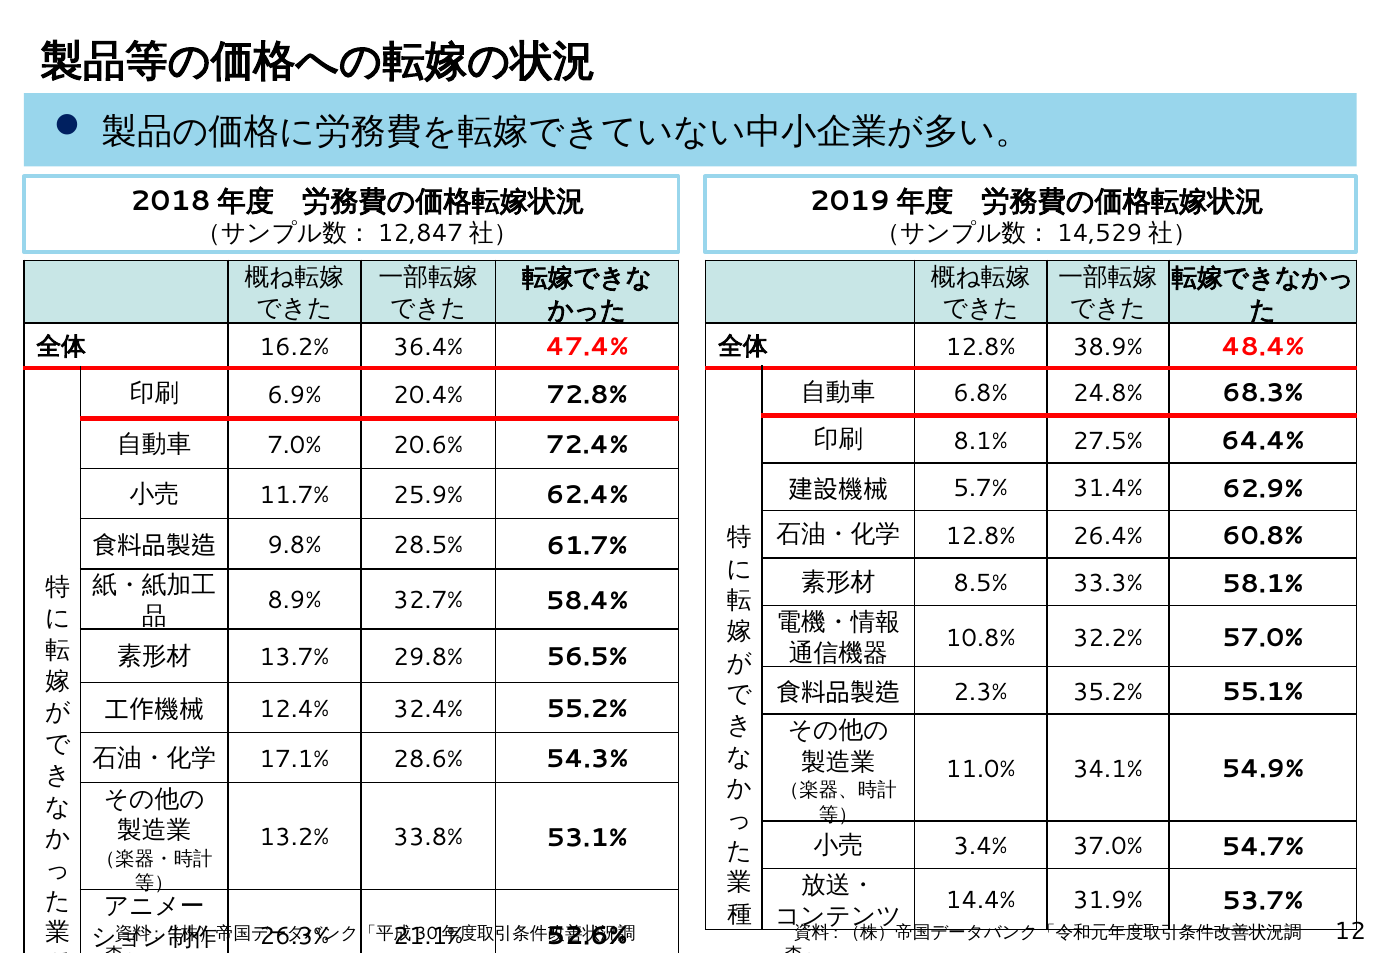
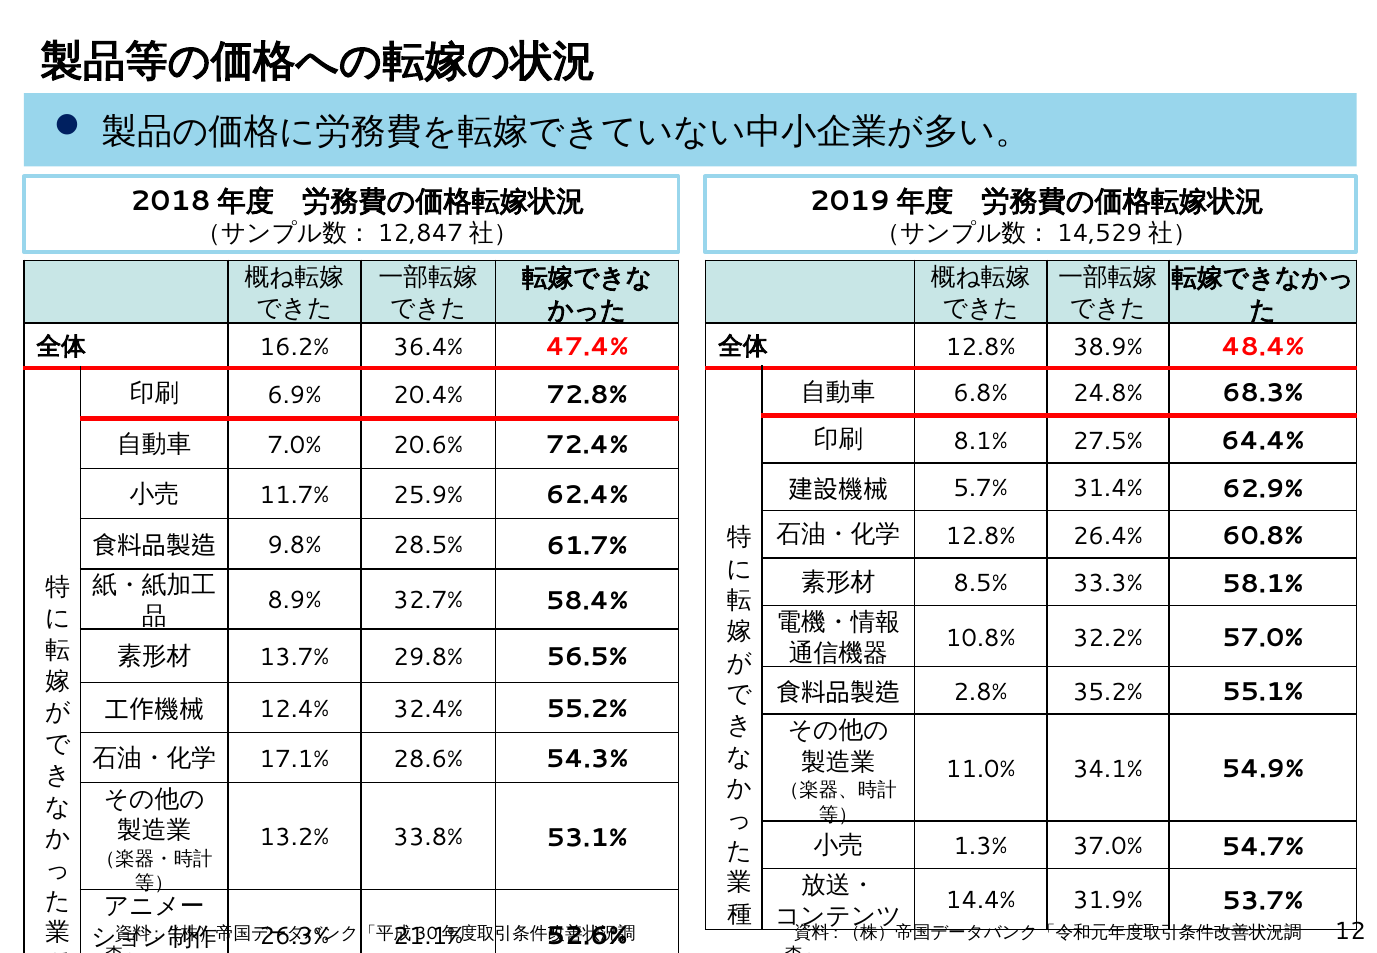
2.3%: 2.3% -> 2.8%
3.4%: 3.4% -> 1.3%
